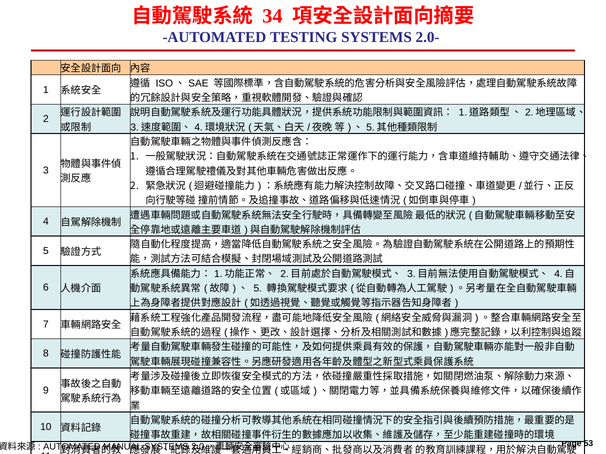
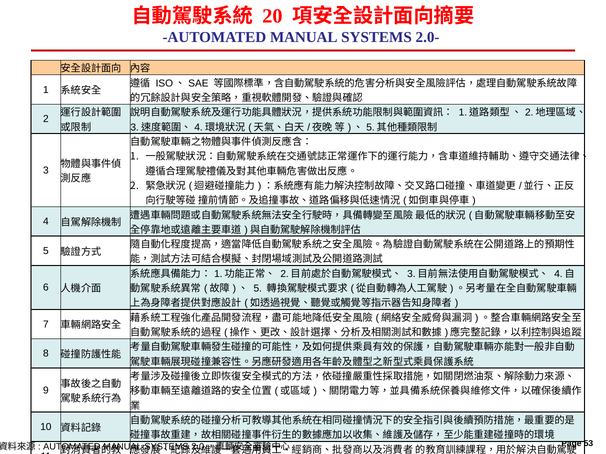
34: 34 -> 20
TESTING at (304, 37): TESTING -> MANUAL
